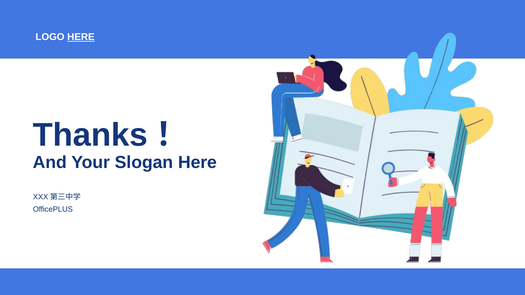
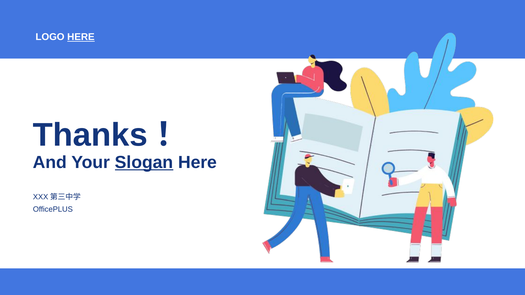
Slogan underline: none -> present
